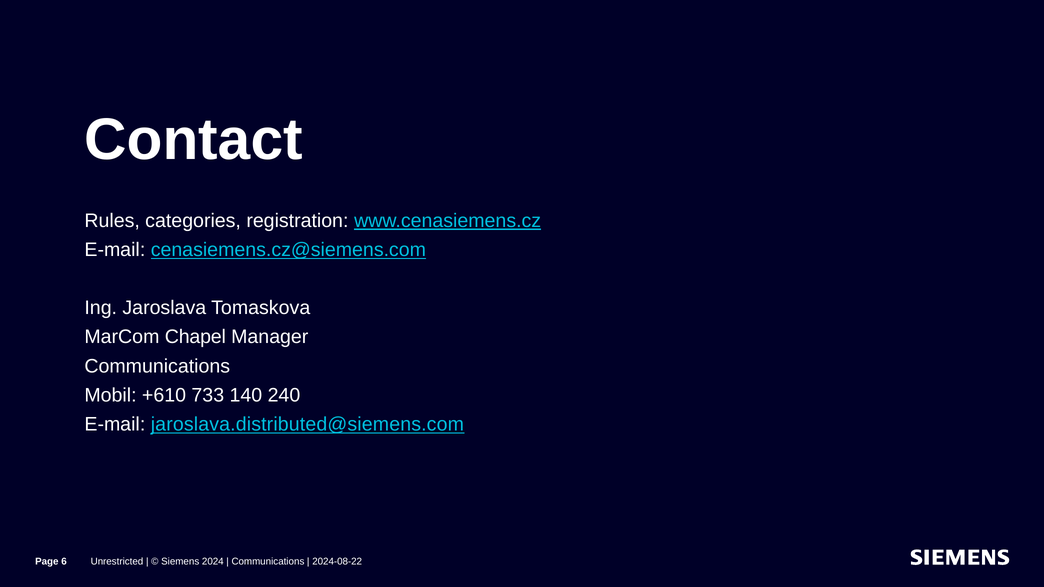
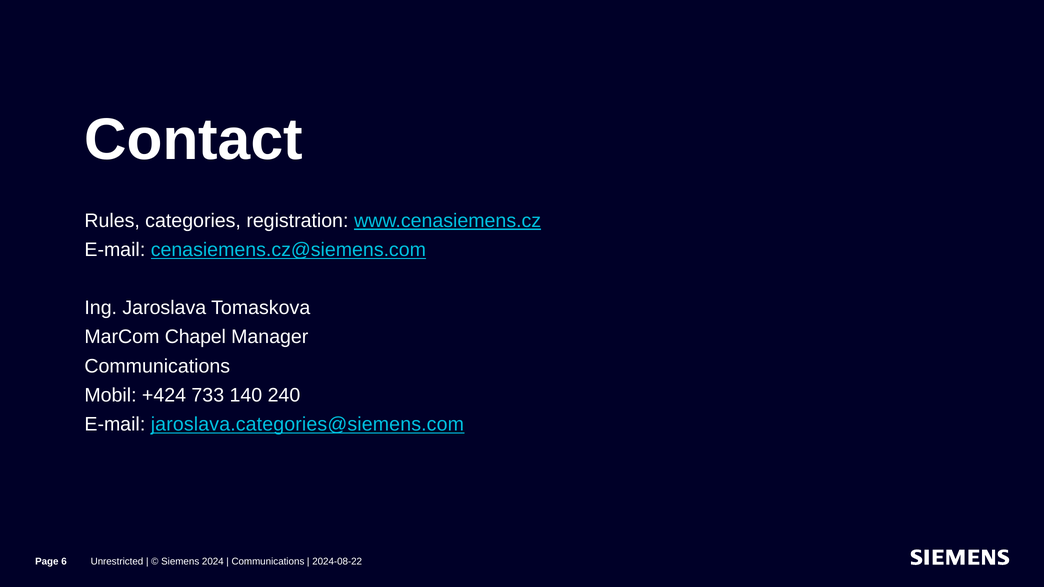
+610: +610 -> +424
jaroslava.distributed@siemens.com: jaroslava.distributed@siemens.com -> jaroslava.categories@siemens.com
